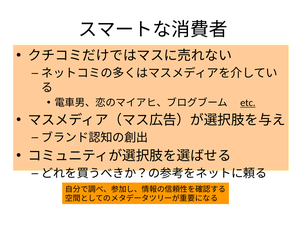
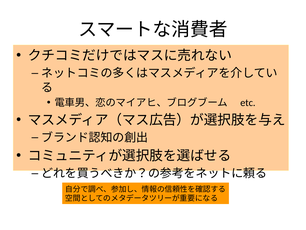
etc underline: present -> none
